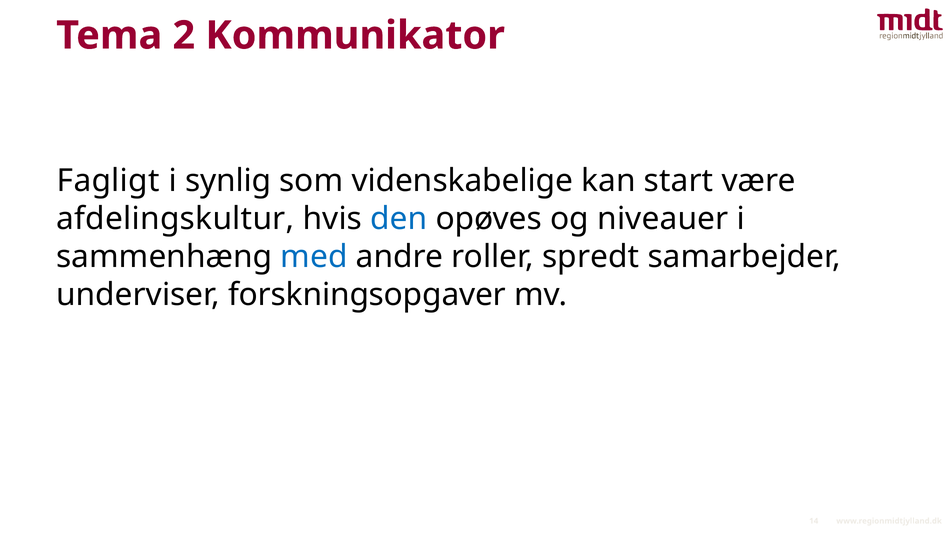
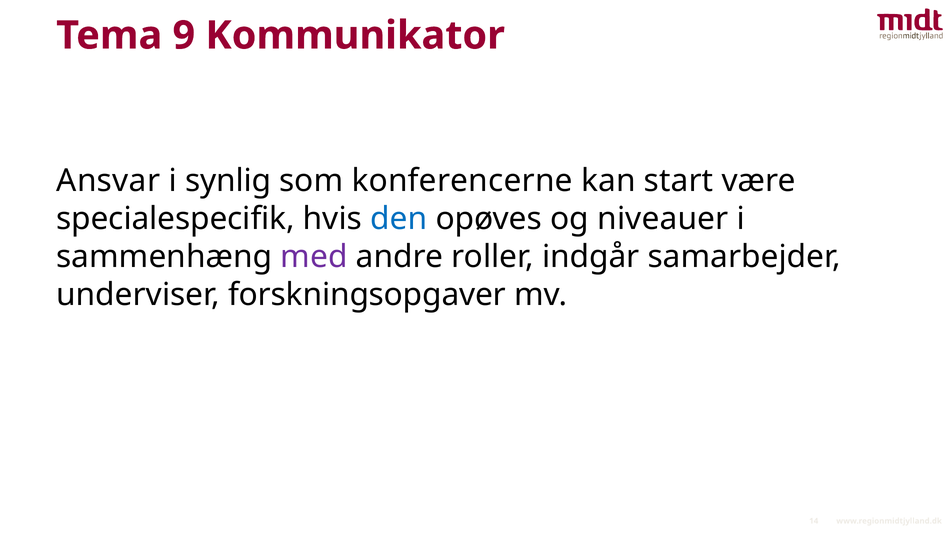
2: 2 -> 9
Fagligt: Fagligt -> Ansvar
videnskabelige: videnskabelige -> konferencerne
afdelingskultur: afdelingskultur -> specialespecifik
med colour: blue -> purple
spredt: spredt -> indgår
